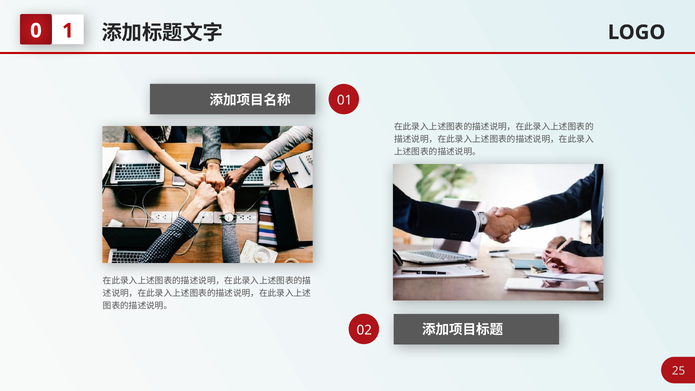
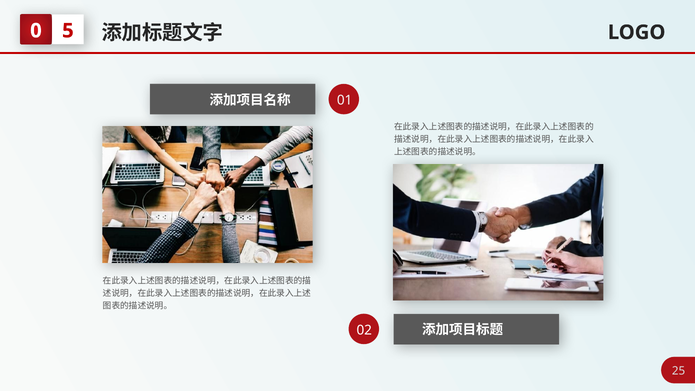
1: 1 -> 5
